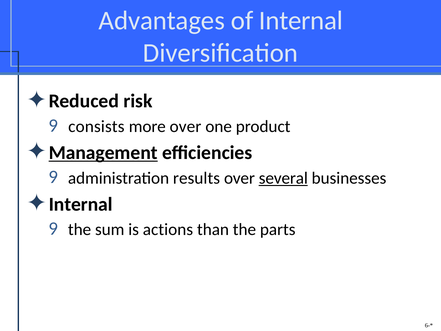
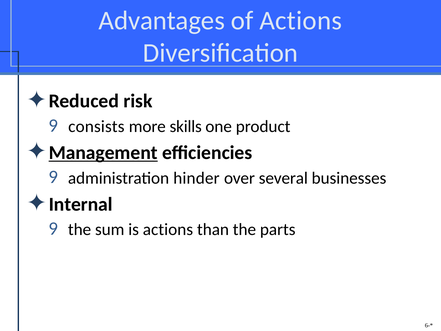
of Internal: Internal -> Actions
more over: over -> skills
results: results -> hinder
several underline: present -> none
